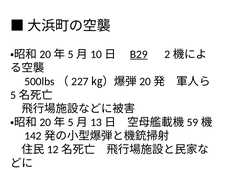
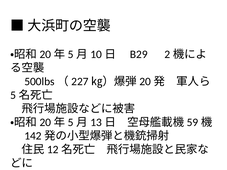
B29 underline: present -> none
